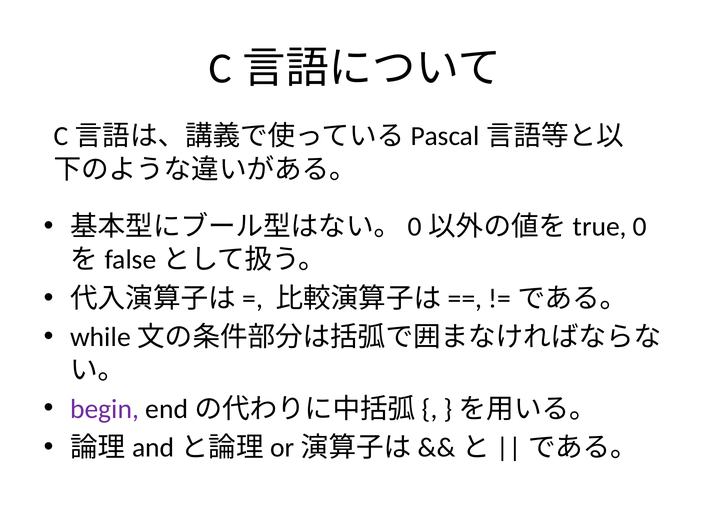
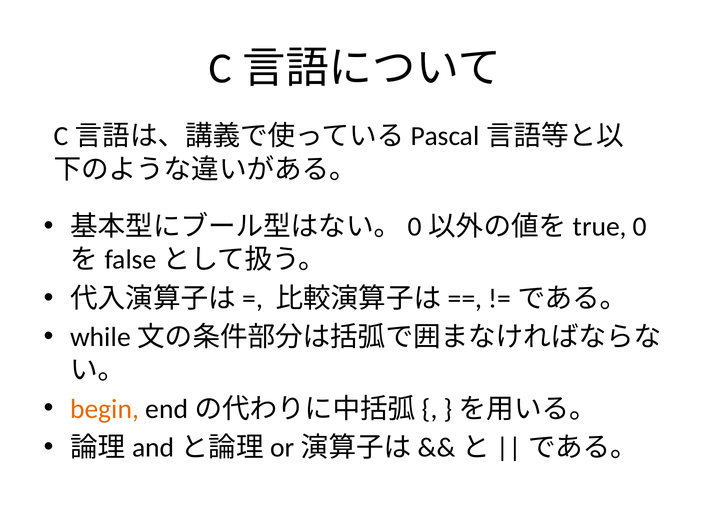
begin colour: purple -> orange
